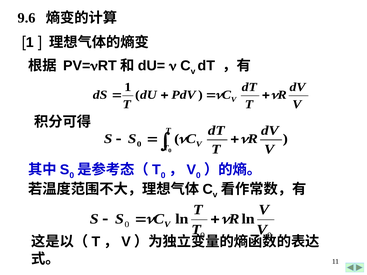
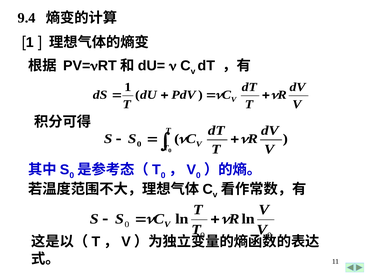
9.6: 9.6 -> 9.4
